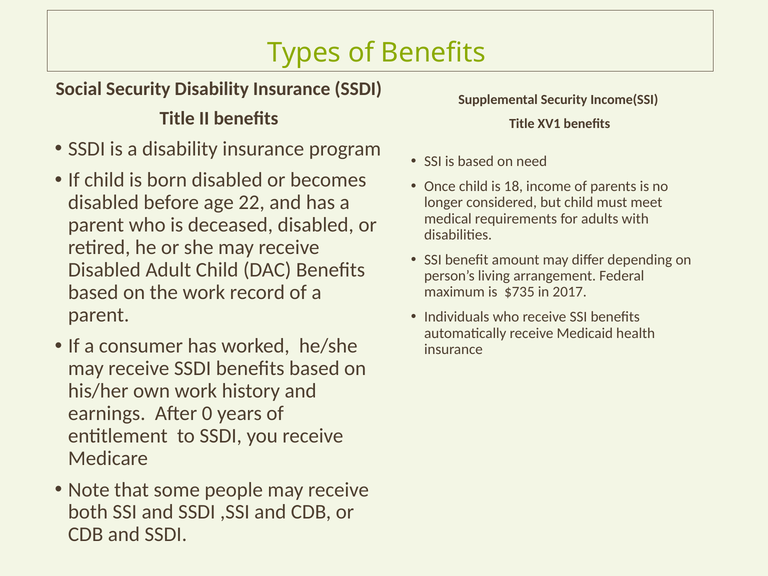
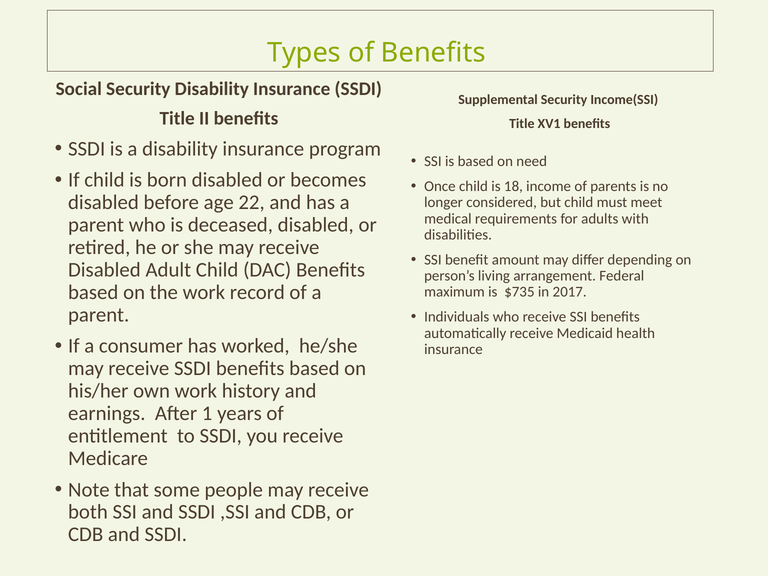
0: 0 -> 1
